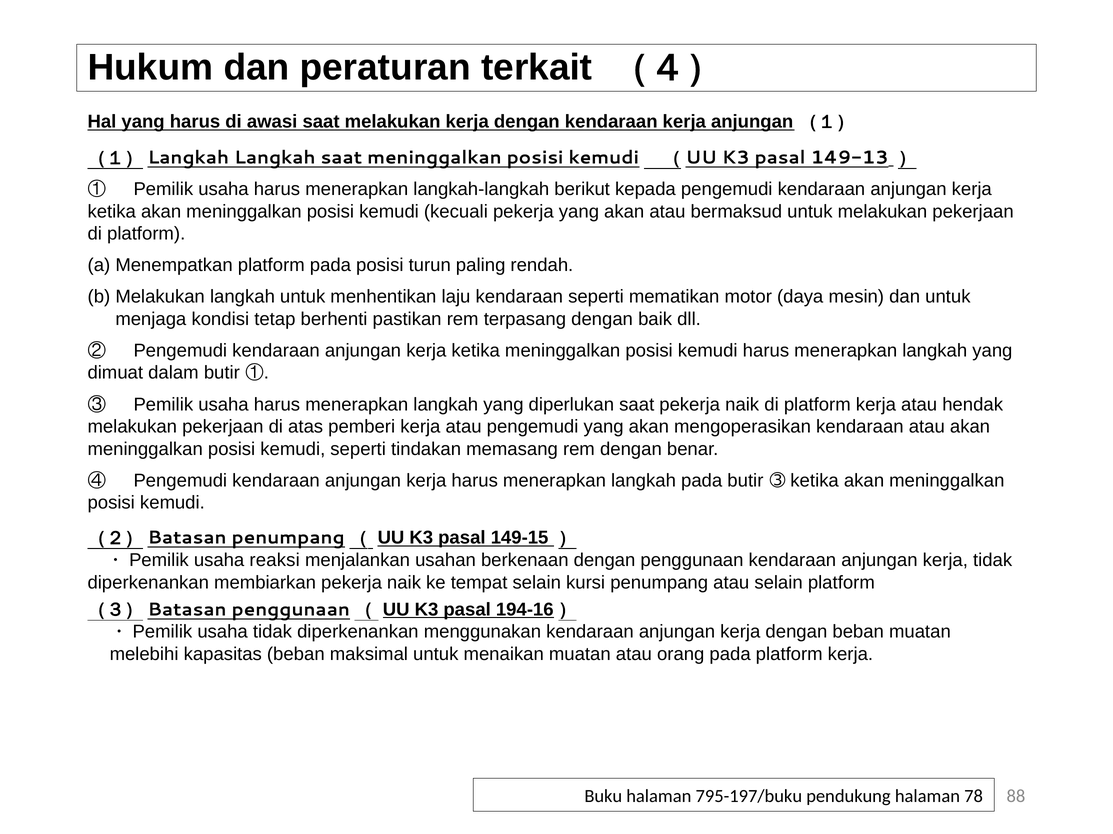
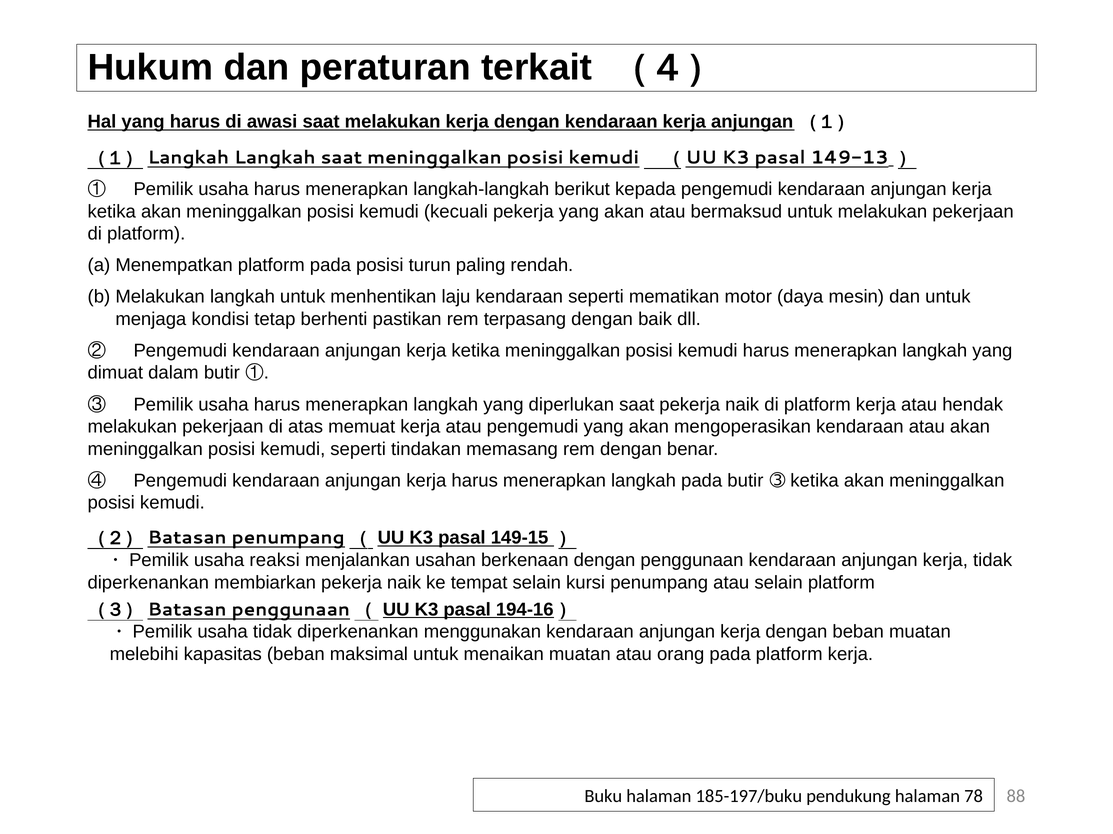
pemberi: pemberi -> memuat
795-197/buku: 795-197/buku -> 185-197/buku
